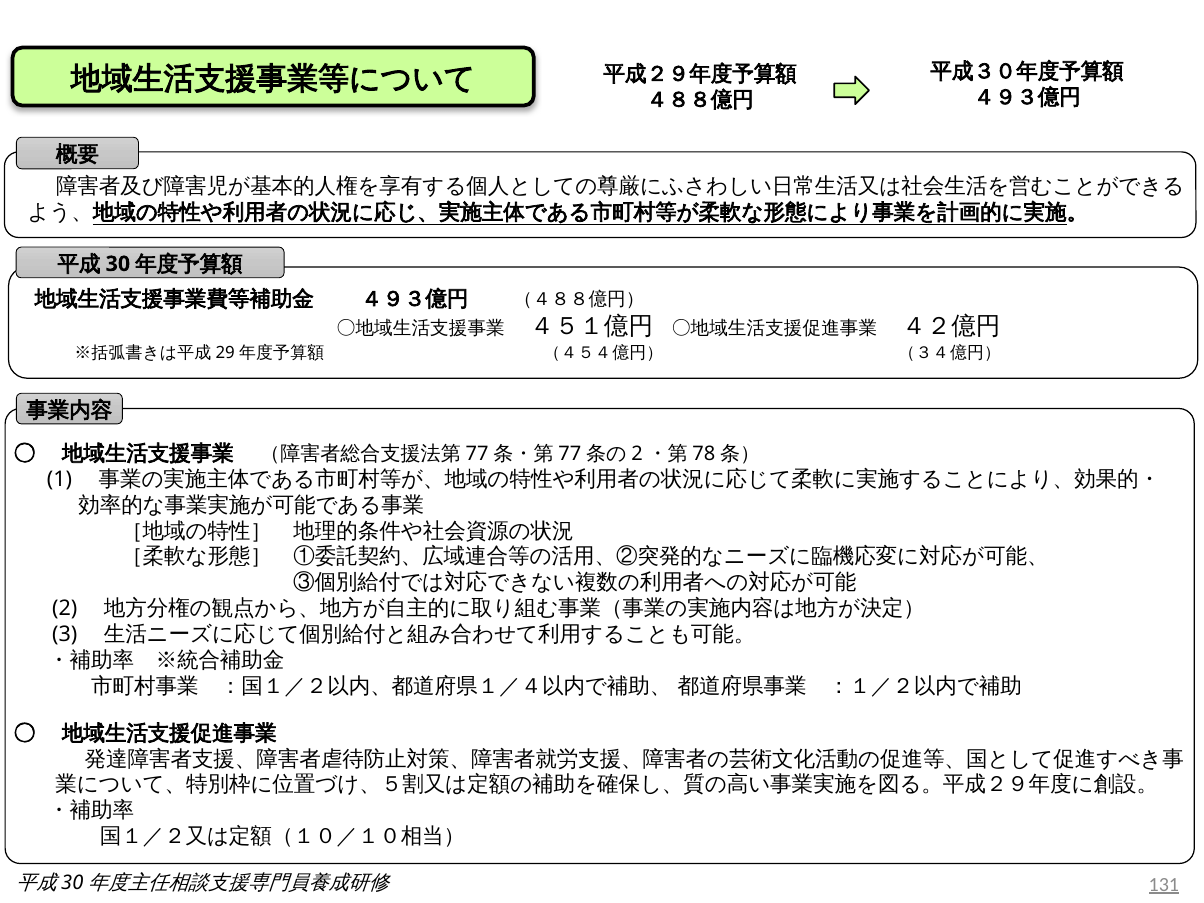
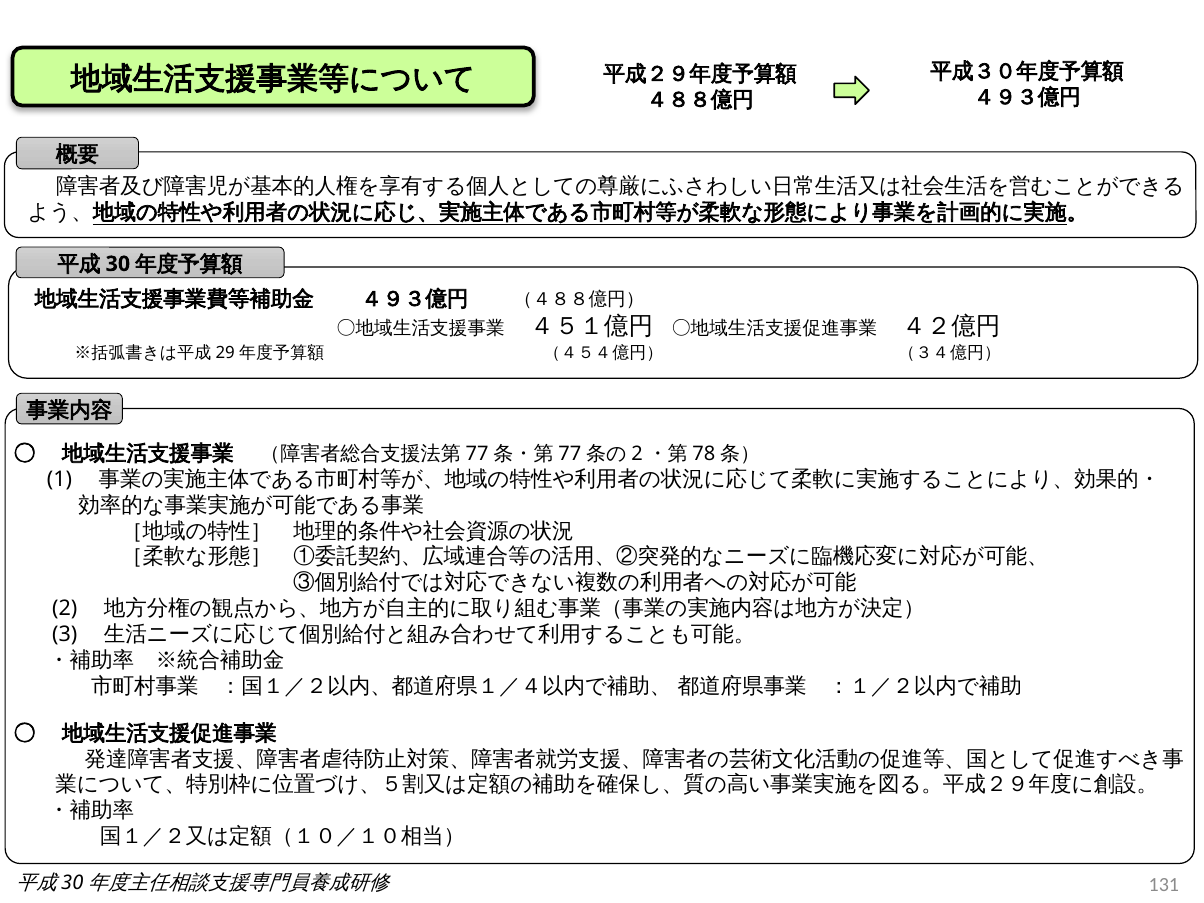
131 underline: present -> none
